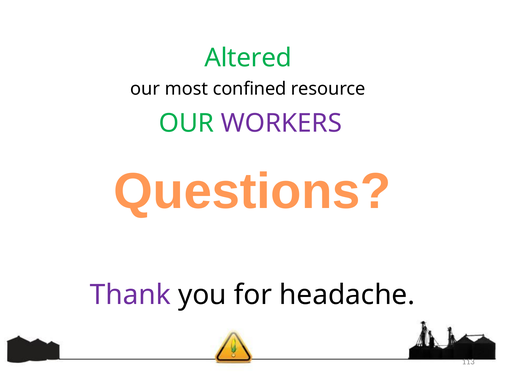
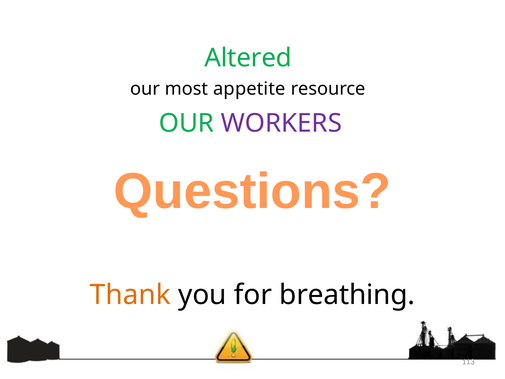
confined: confined -> appetite
Thank colour: purple -> orange
headache: headache -> breathing
